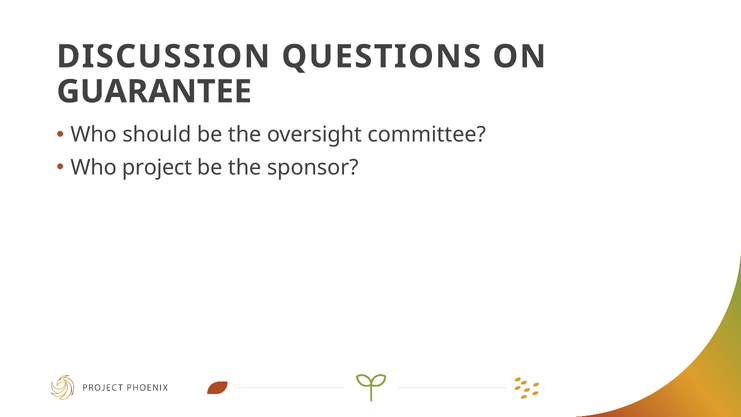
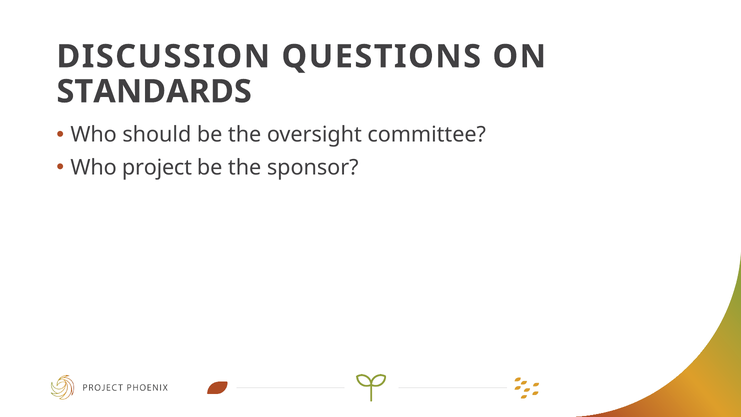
GUARANTEE: GUARANTEE -> STANDARDS
